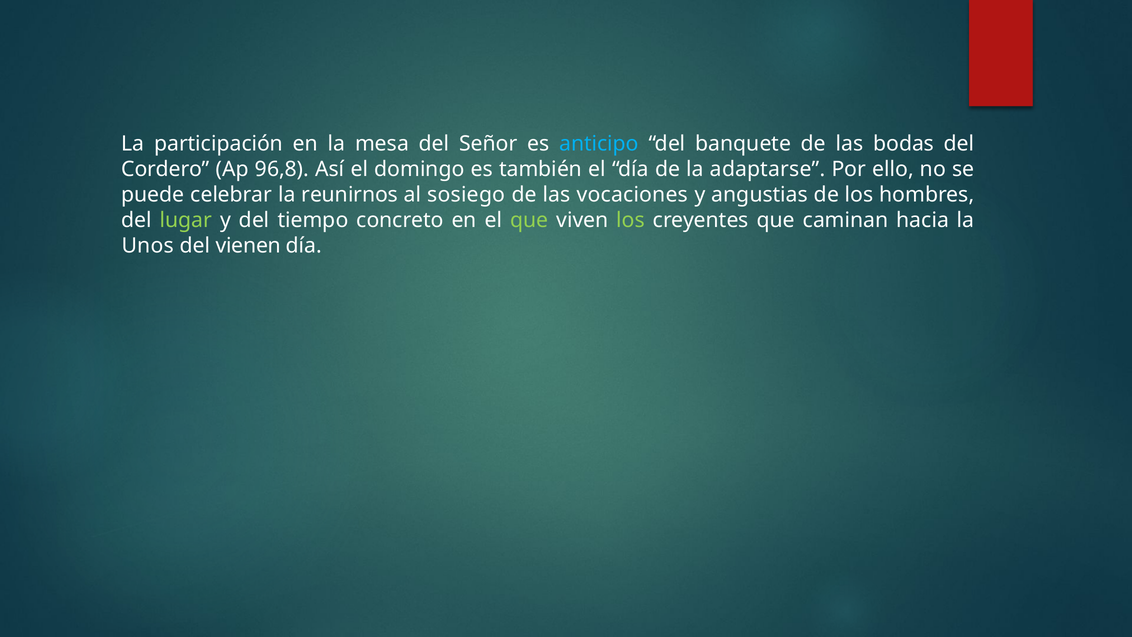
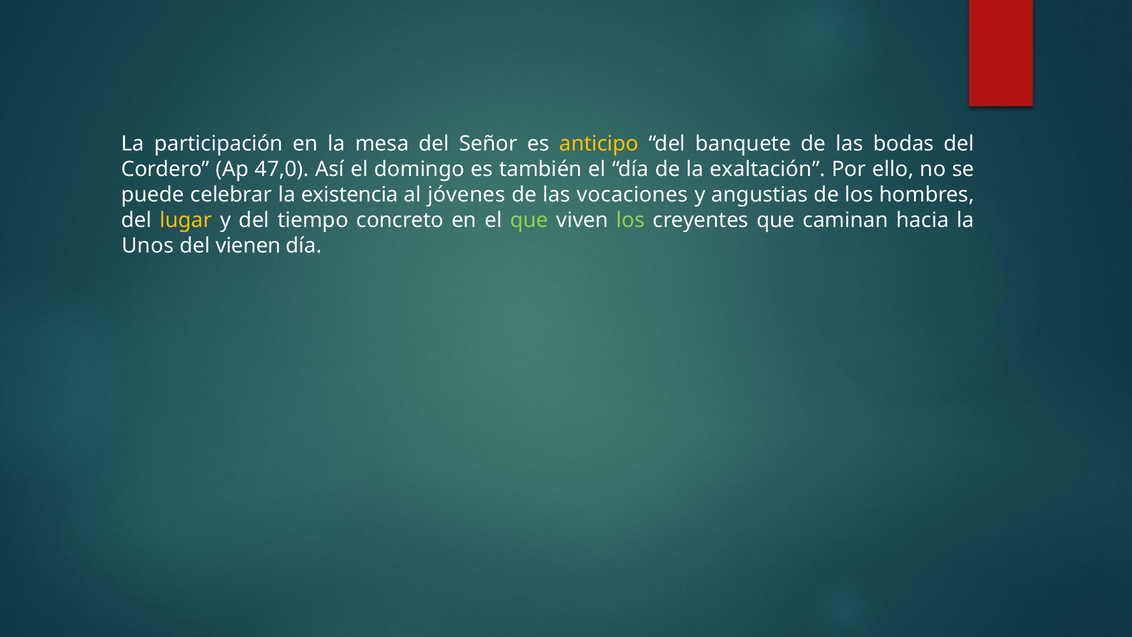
anticipo colour: light blue -> yellow
96,8: 96,8 -> 47,0
adaptarse: adaptarse -> exaltación
reunirnos: reunirnos -> existencia
sosiego: sosiego -> jóvenes
lugar colour: light green -> yellow
